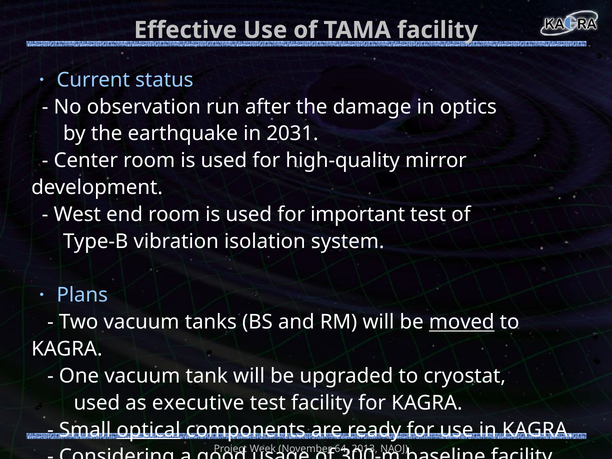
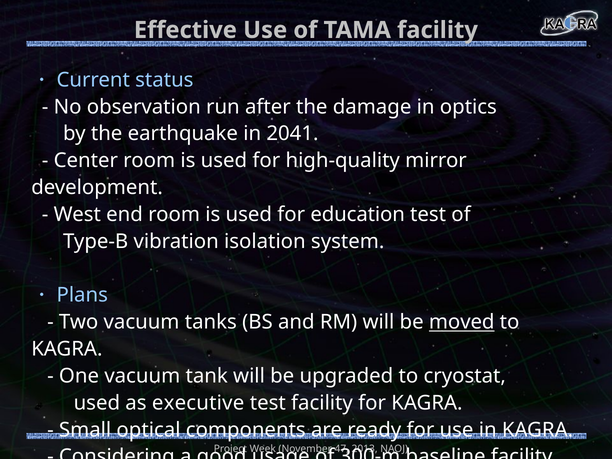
2031: 2031 -> 2041
important: important -> education
optical underline: present -> none
64: 64 -> 47
